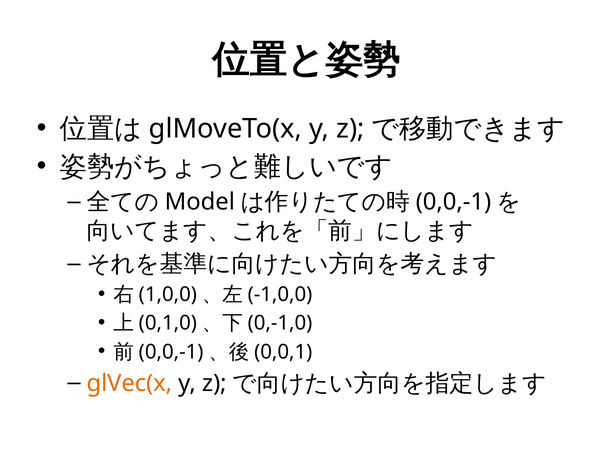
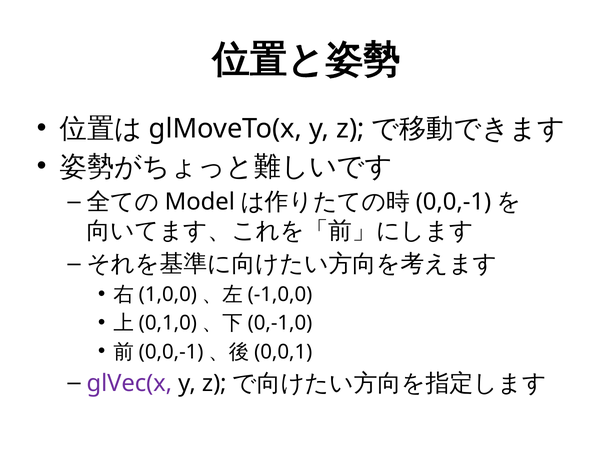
glVec(x colour: orange -> purple
